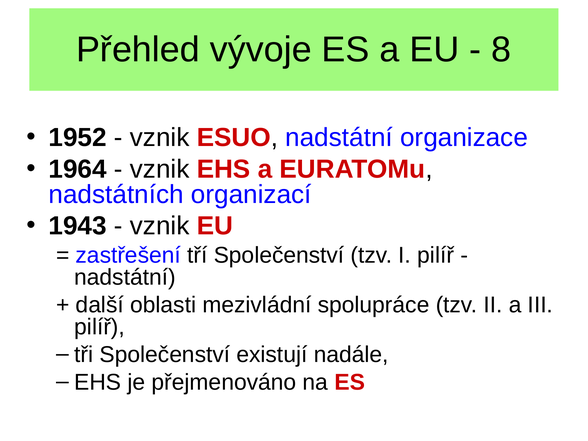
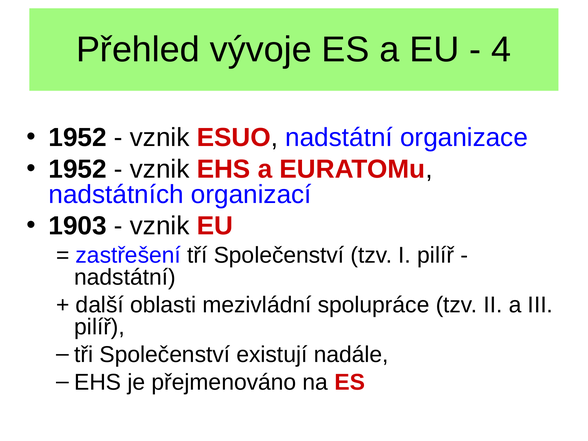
8: 8 -> 4
1964 at (78, 169): 1964 -> 1952
1943: 1943 -> 1903
